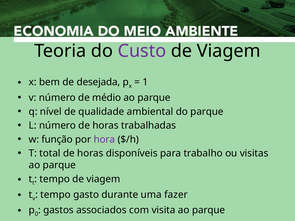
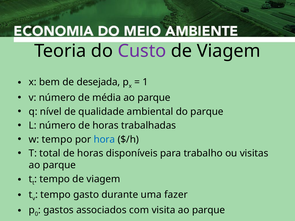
médio: médio -> média
w função: função -> tempo
hora colour: purple -> blue
